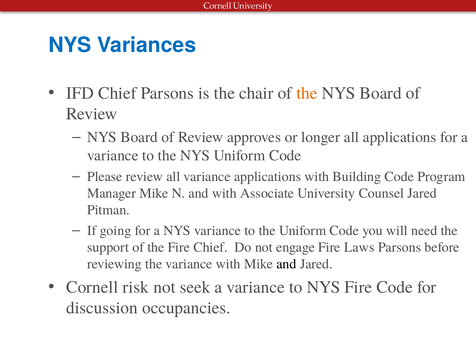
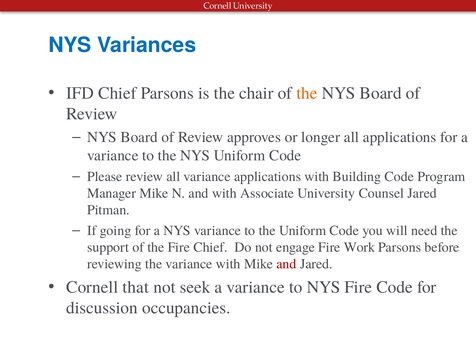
Laws: Laws -> Work
and at (287, 264) colour: black -> red
risk: risk -> that
